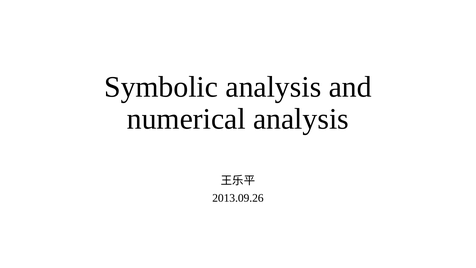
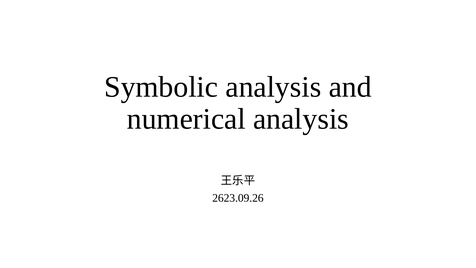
2013.09.26: 2013.09.26 -> 2623.09.26
